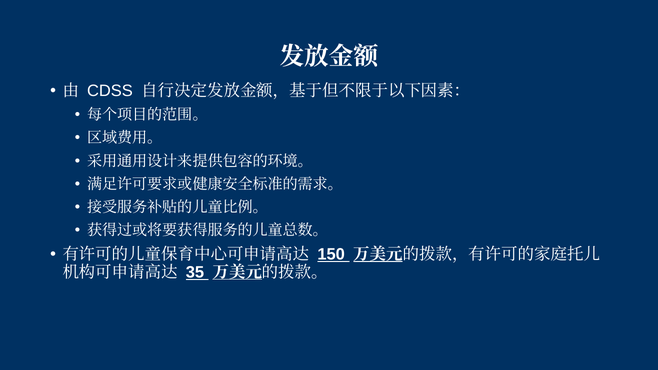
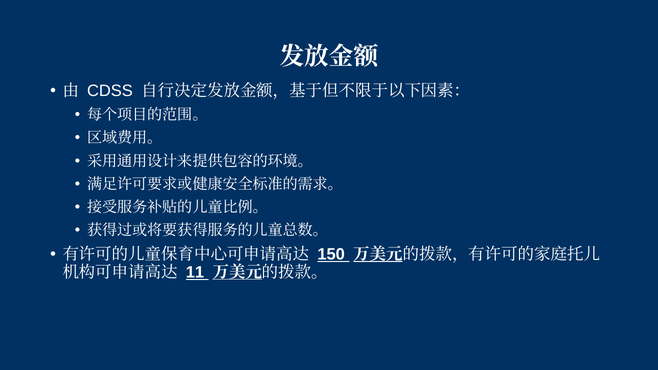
35: 35 -> 11
